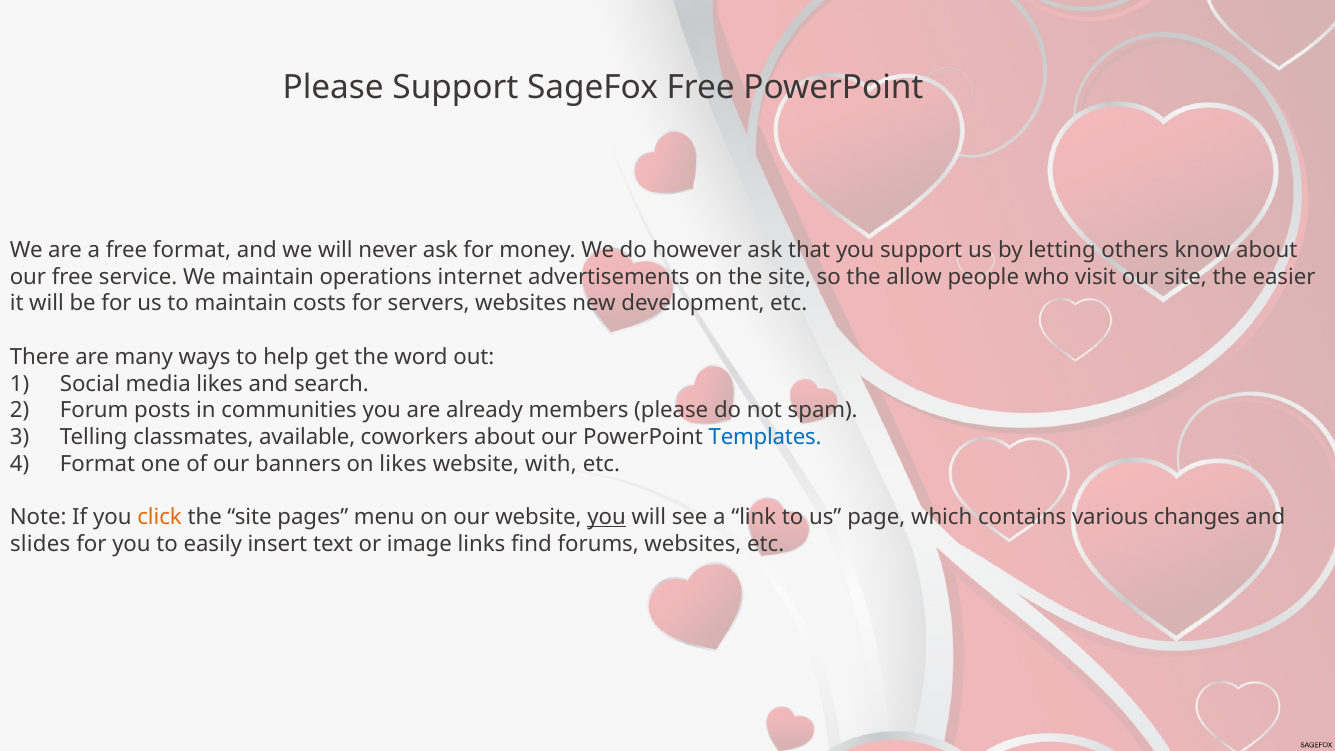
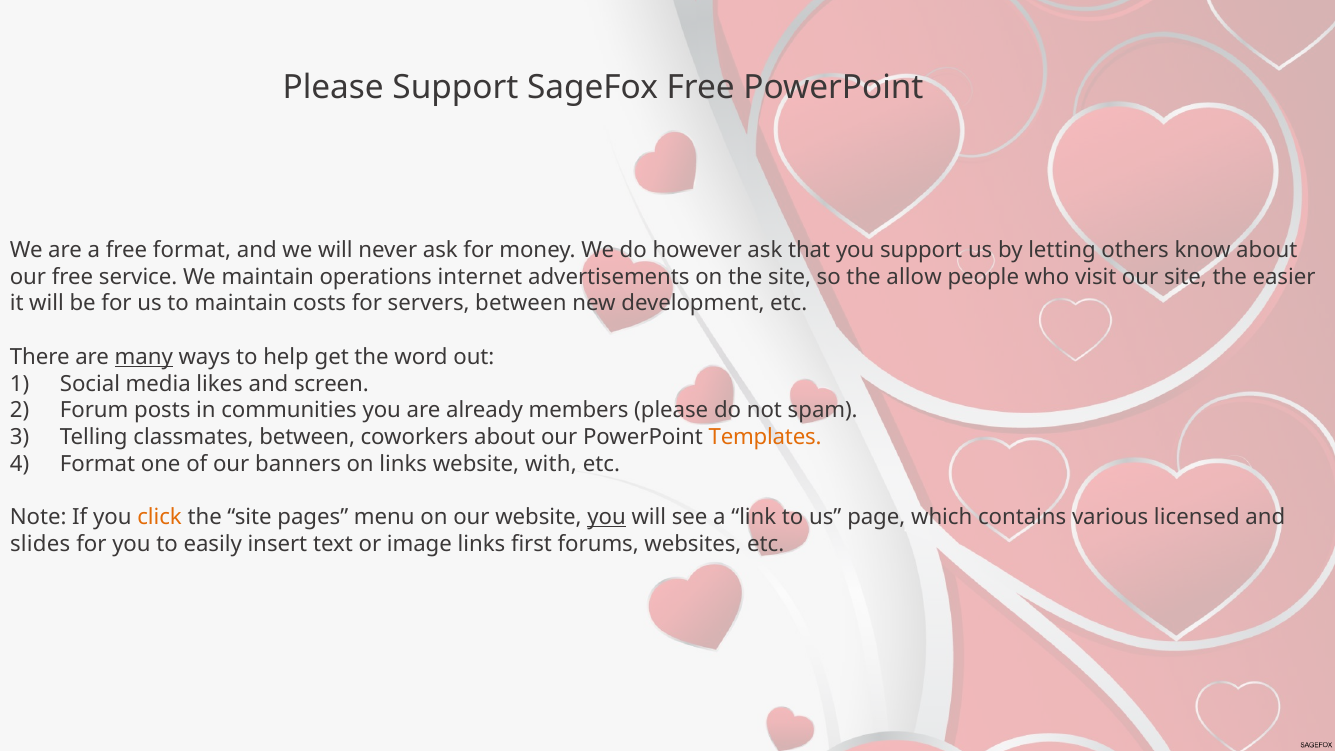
servers websites: websites -> between
many underline: none -> present
search: search -> screen
classmates available: available -> between
Templates colour: blue -> orange
on likes: likes -> links
changes: changes -> licensed
find: find -> first
